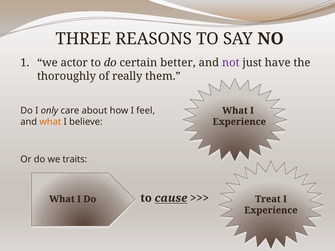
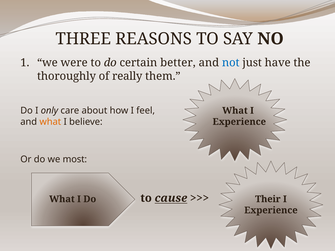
actor: actor -> were
not colour: purple -> blue
traits: traits -> most
Treat: Treat -> Their
